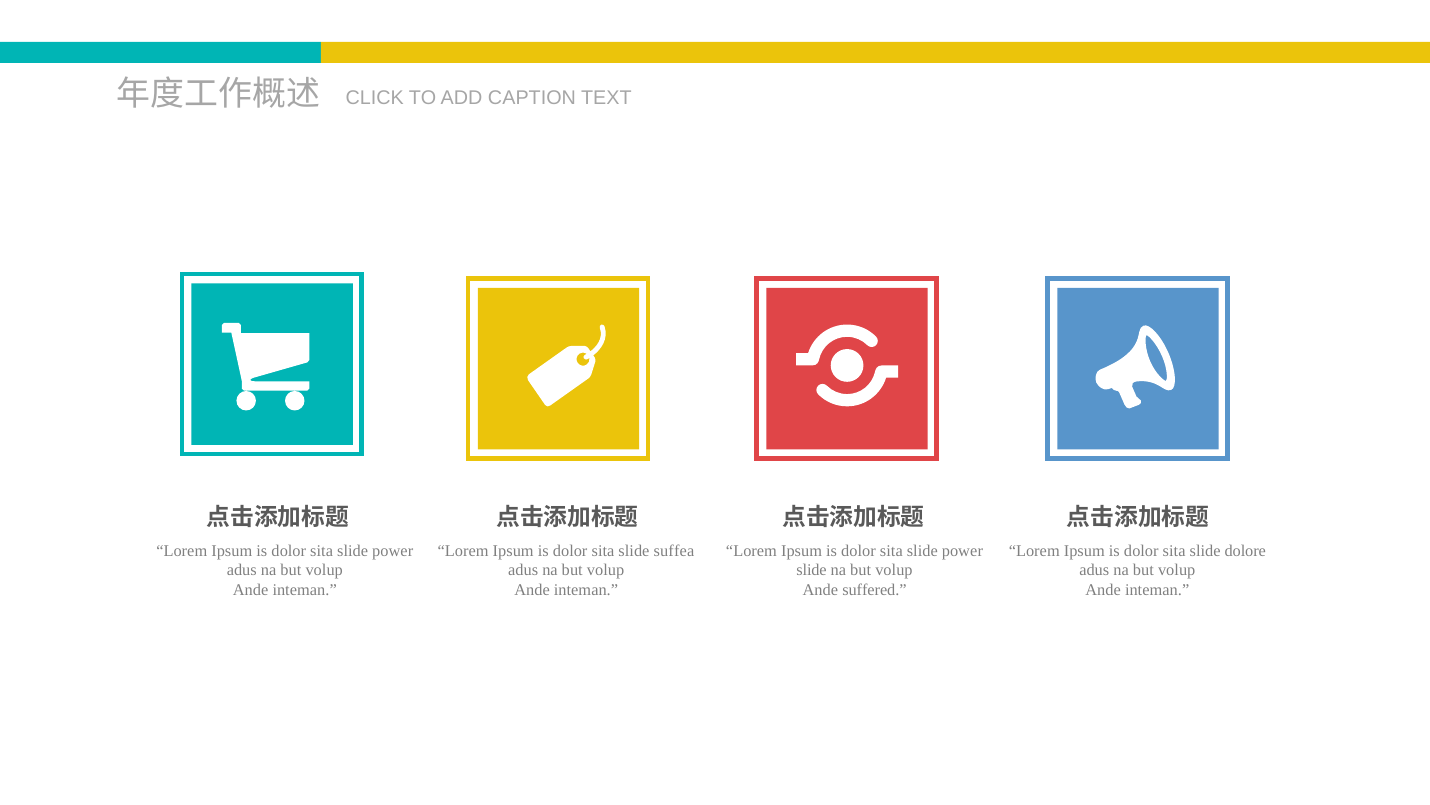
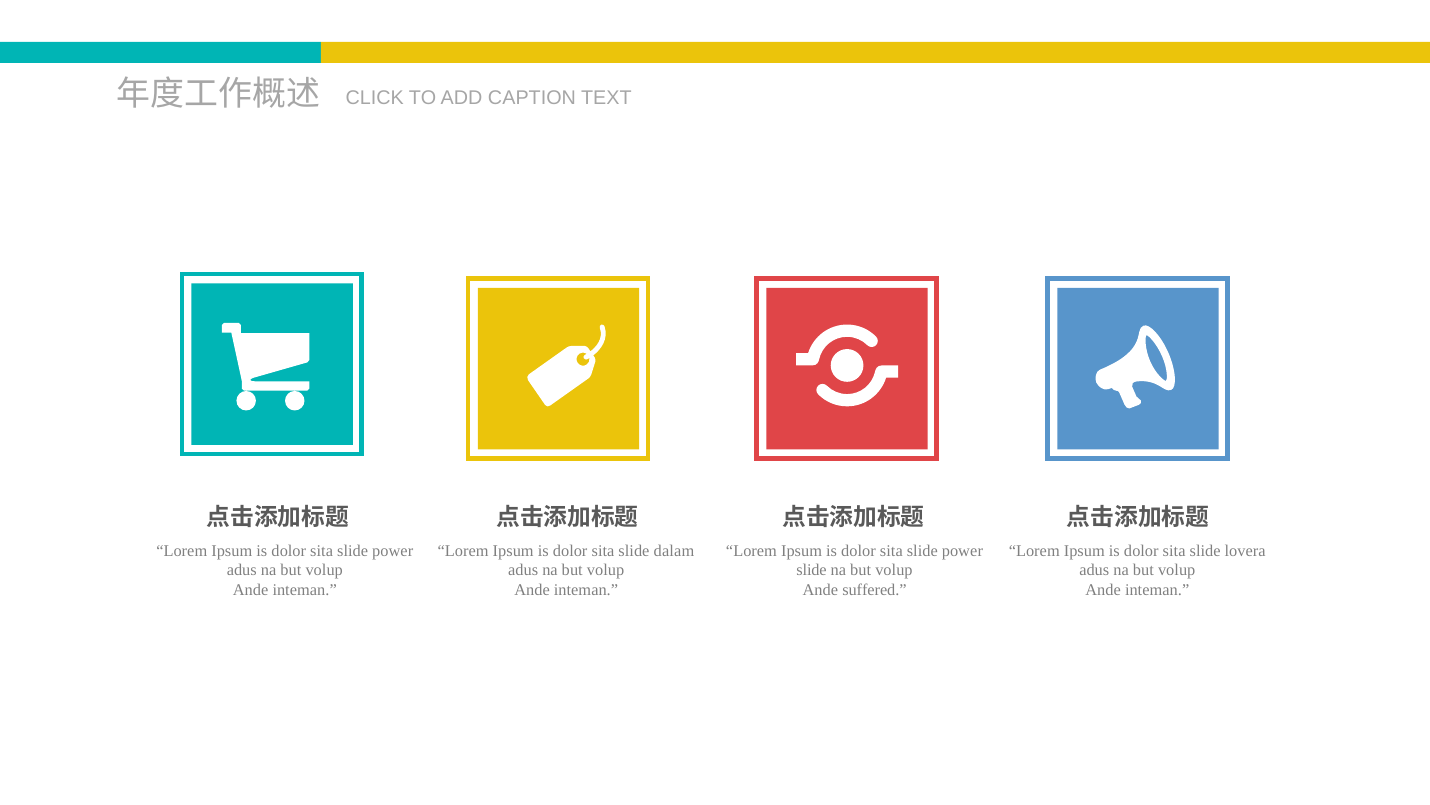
suffea: suffea -> dalam
dolore: dolore -> lovera
